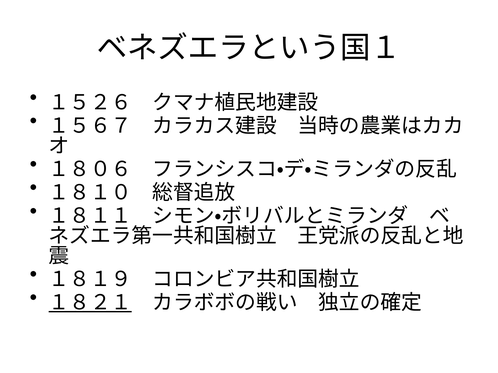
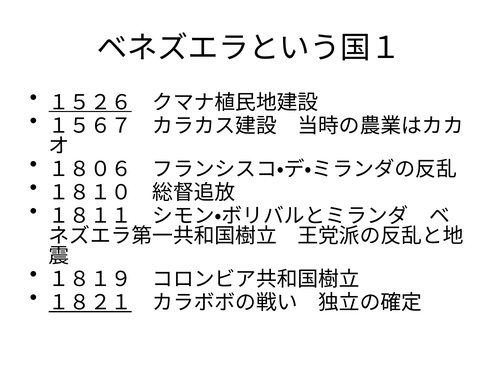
１５２６ underline: none -> present
